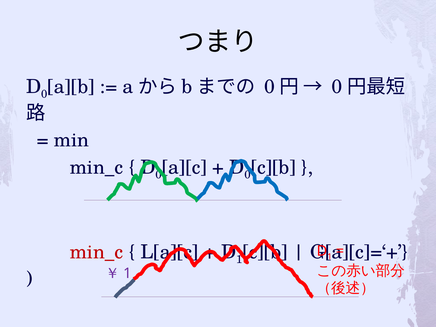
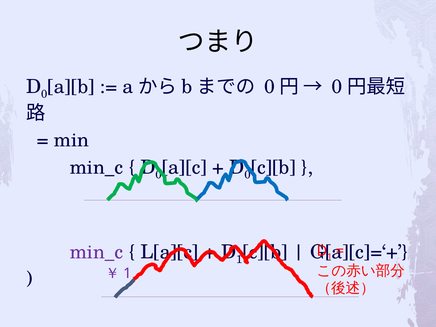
min_c at (96, 252) colour: red -> purple
